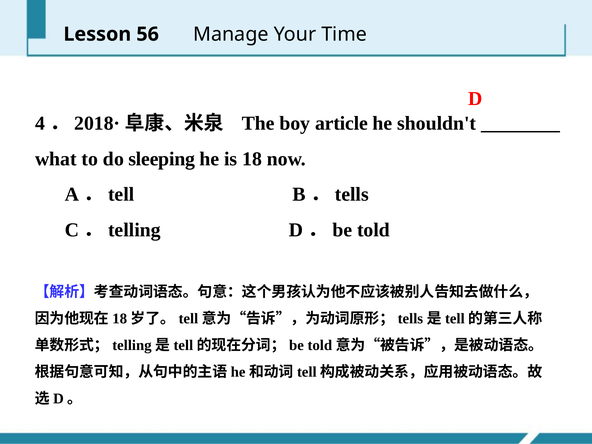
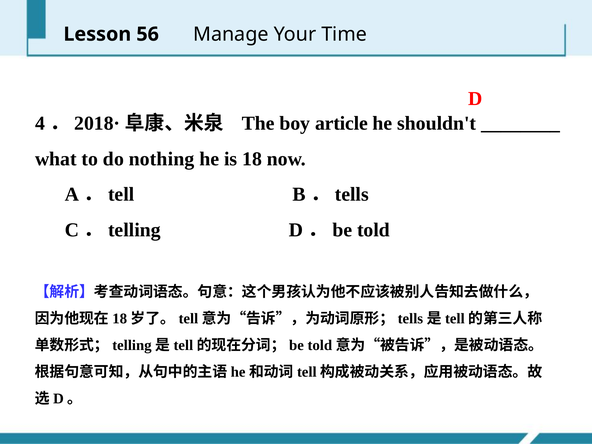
sleeping: sleeping -> nothing
